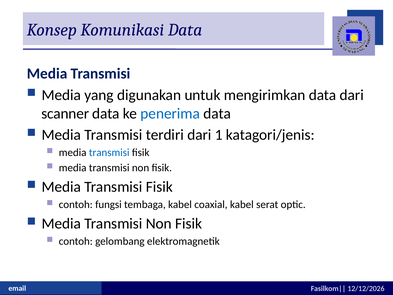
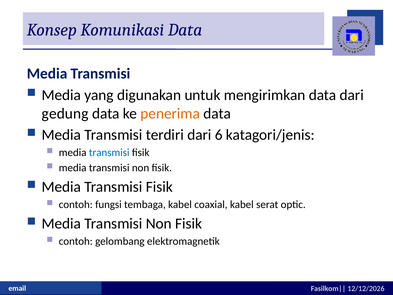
scanner: scanner -> gedung
penerima colour: blue -> orange
1: 1 -> 6
